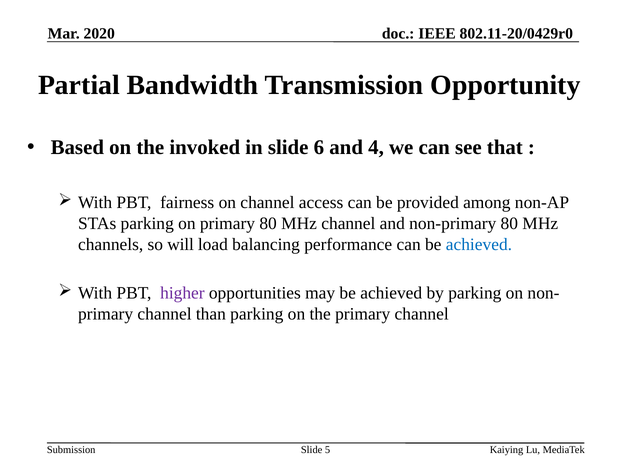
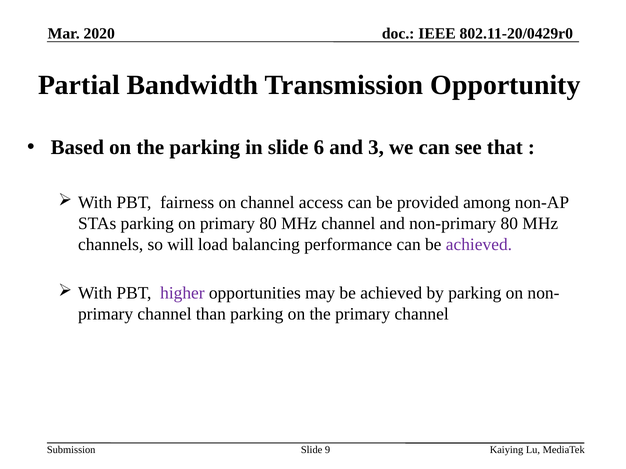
the invoked: invoked -> parking
4: 4 -> 3
achieved at (479, 245) colour: blue -> purple
5: 5 -> 9
